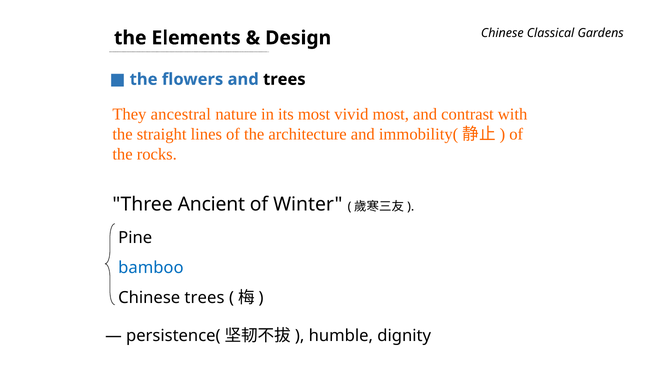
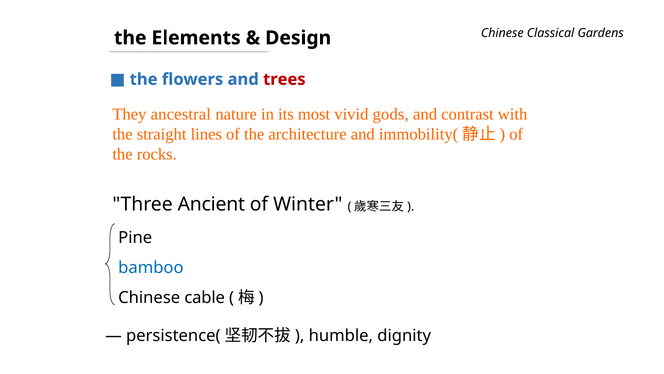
trees at (284, 79) colour: black -> red
vivid most: most -> gods
Chinese trees: trees -> cable
